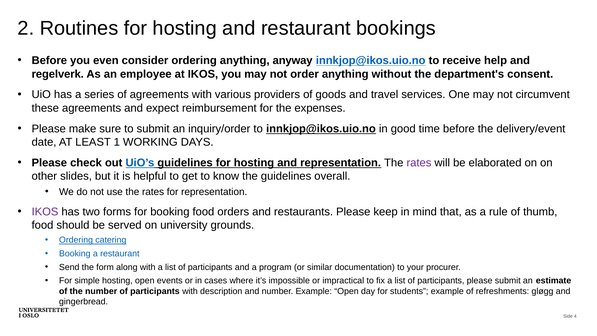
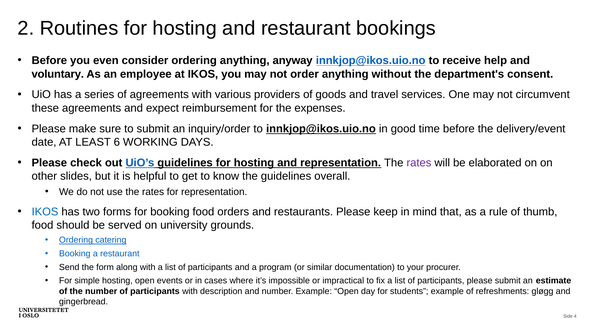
regelverk: regelverk -> voluntary
1: 1 -> 6
IKOS at (45, 212) colour: purple -> blue
